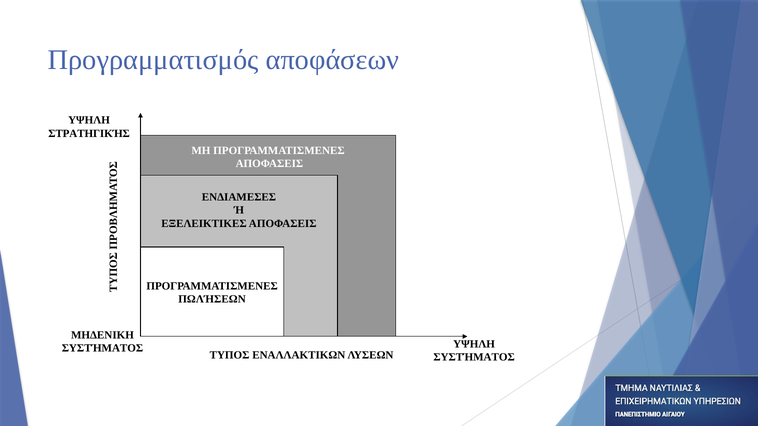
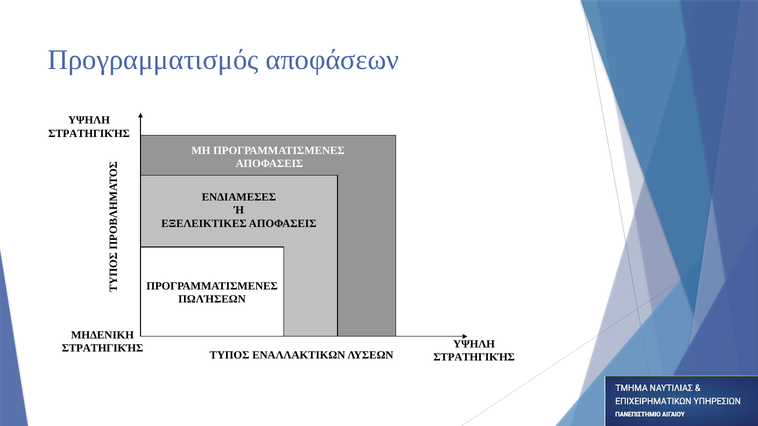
ΣΥΣΤΉΜΑΤΟΣ at (102, 349): ΣΥΣΤΉΜΑΤΟΣ -> ΣΤΡΑΤΗΓΙΚΉΣ
ΣΥΣΤΉΜΑΤΟΣ at (474, 358): ΣΥΣΤΉΜΑΤΟΣ -> ΣΤΡΑΤΗΓΙΚΉΣ
